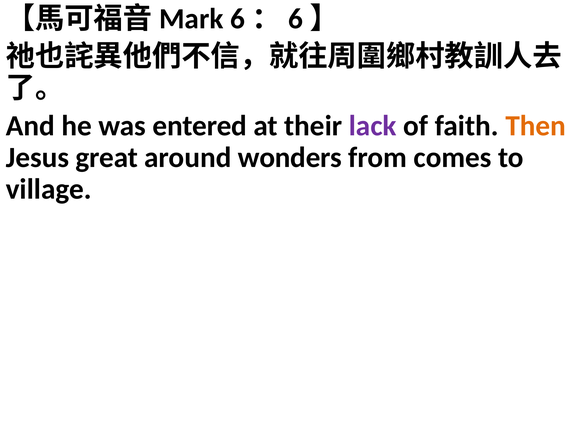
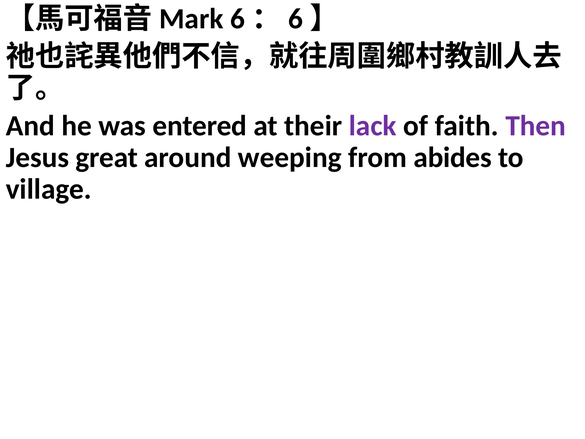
Then colour: orange -> purple
wonders: wonders -> weeping
comes: comes -> abides
